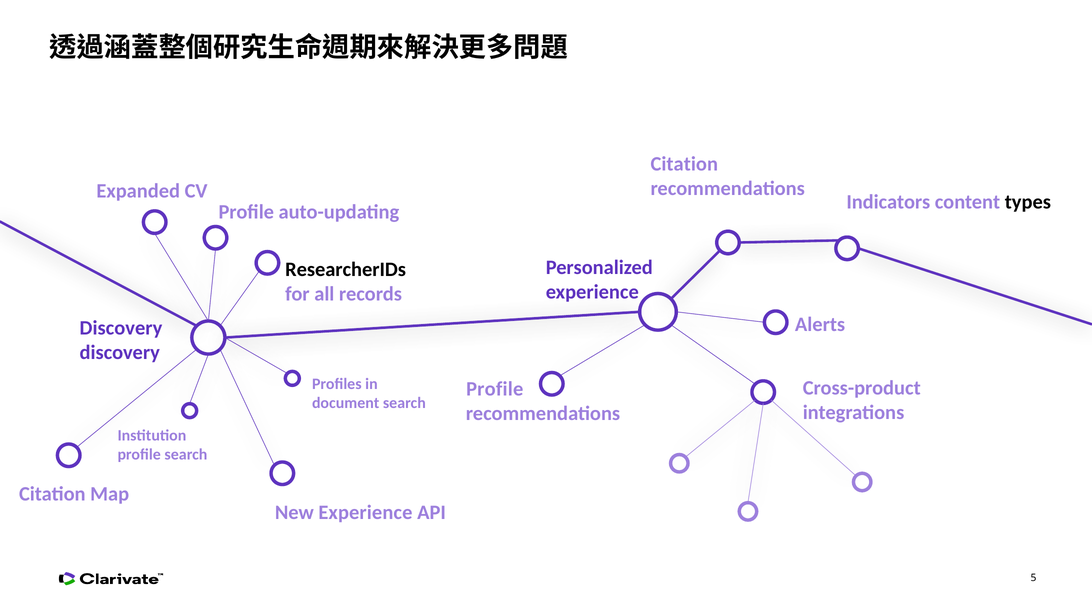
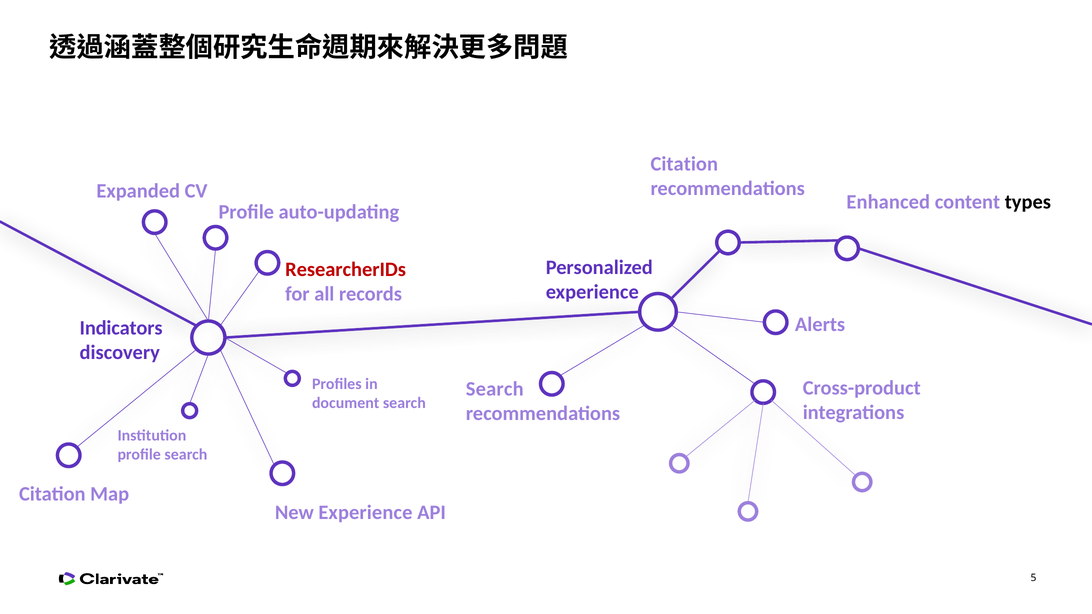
Indicators: Indicators -> Enhanced
ResearcherIDs colour: black -> red
Discovery at (121, 328): Discovery -> Indicators
Profile at (495, 389): Profile -> Search
